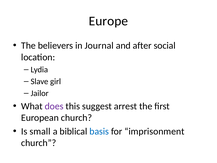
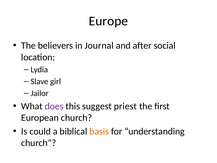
arrest: arrest -> priest
small: small -> could
basis colour: blue -> orange
imprisonment: imprisonment -> understanding
